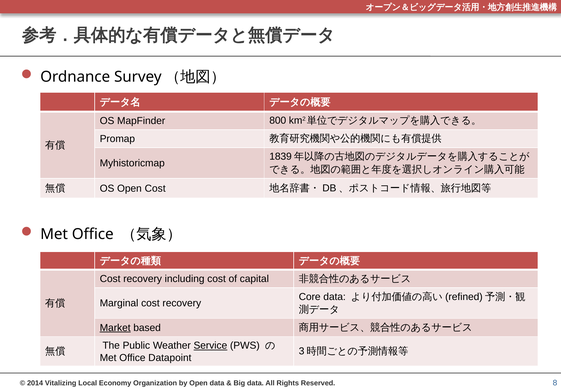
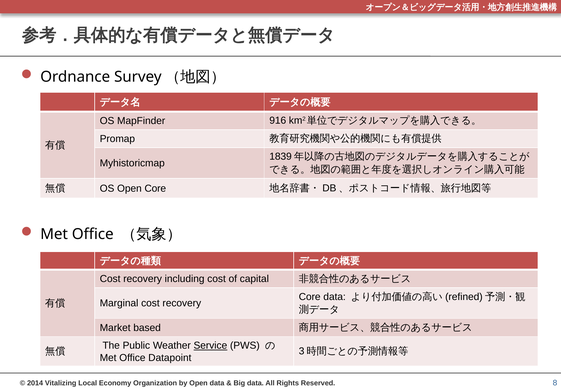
800: 800 -> 916
Open Cost: Cost -> Core
Market underline: present -> none
